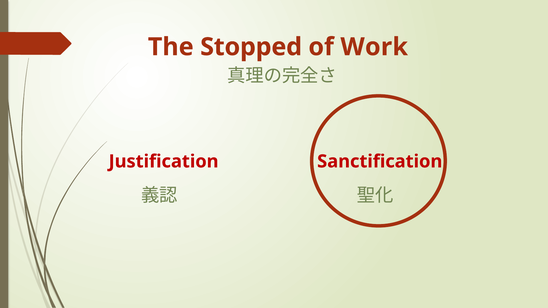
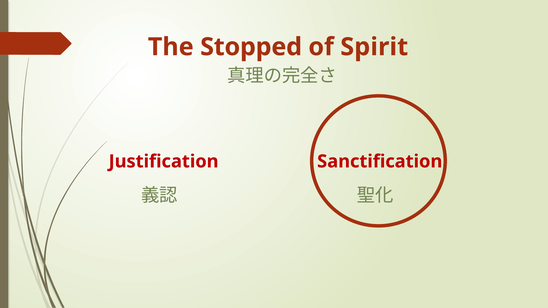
Work: Work -> Spirit
